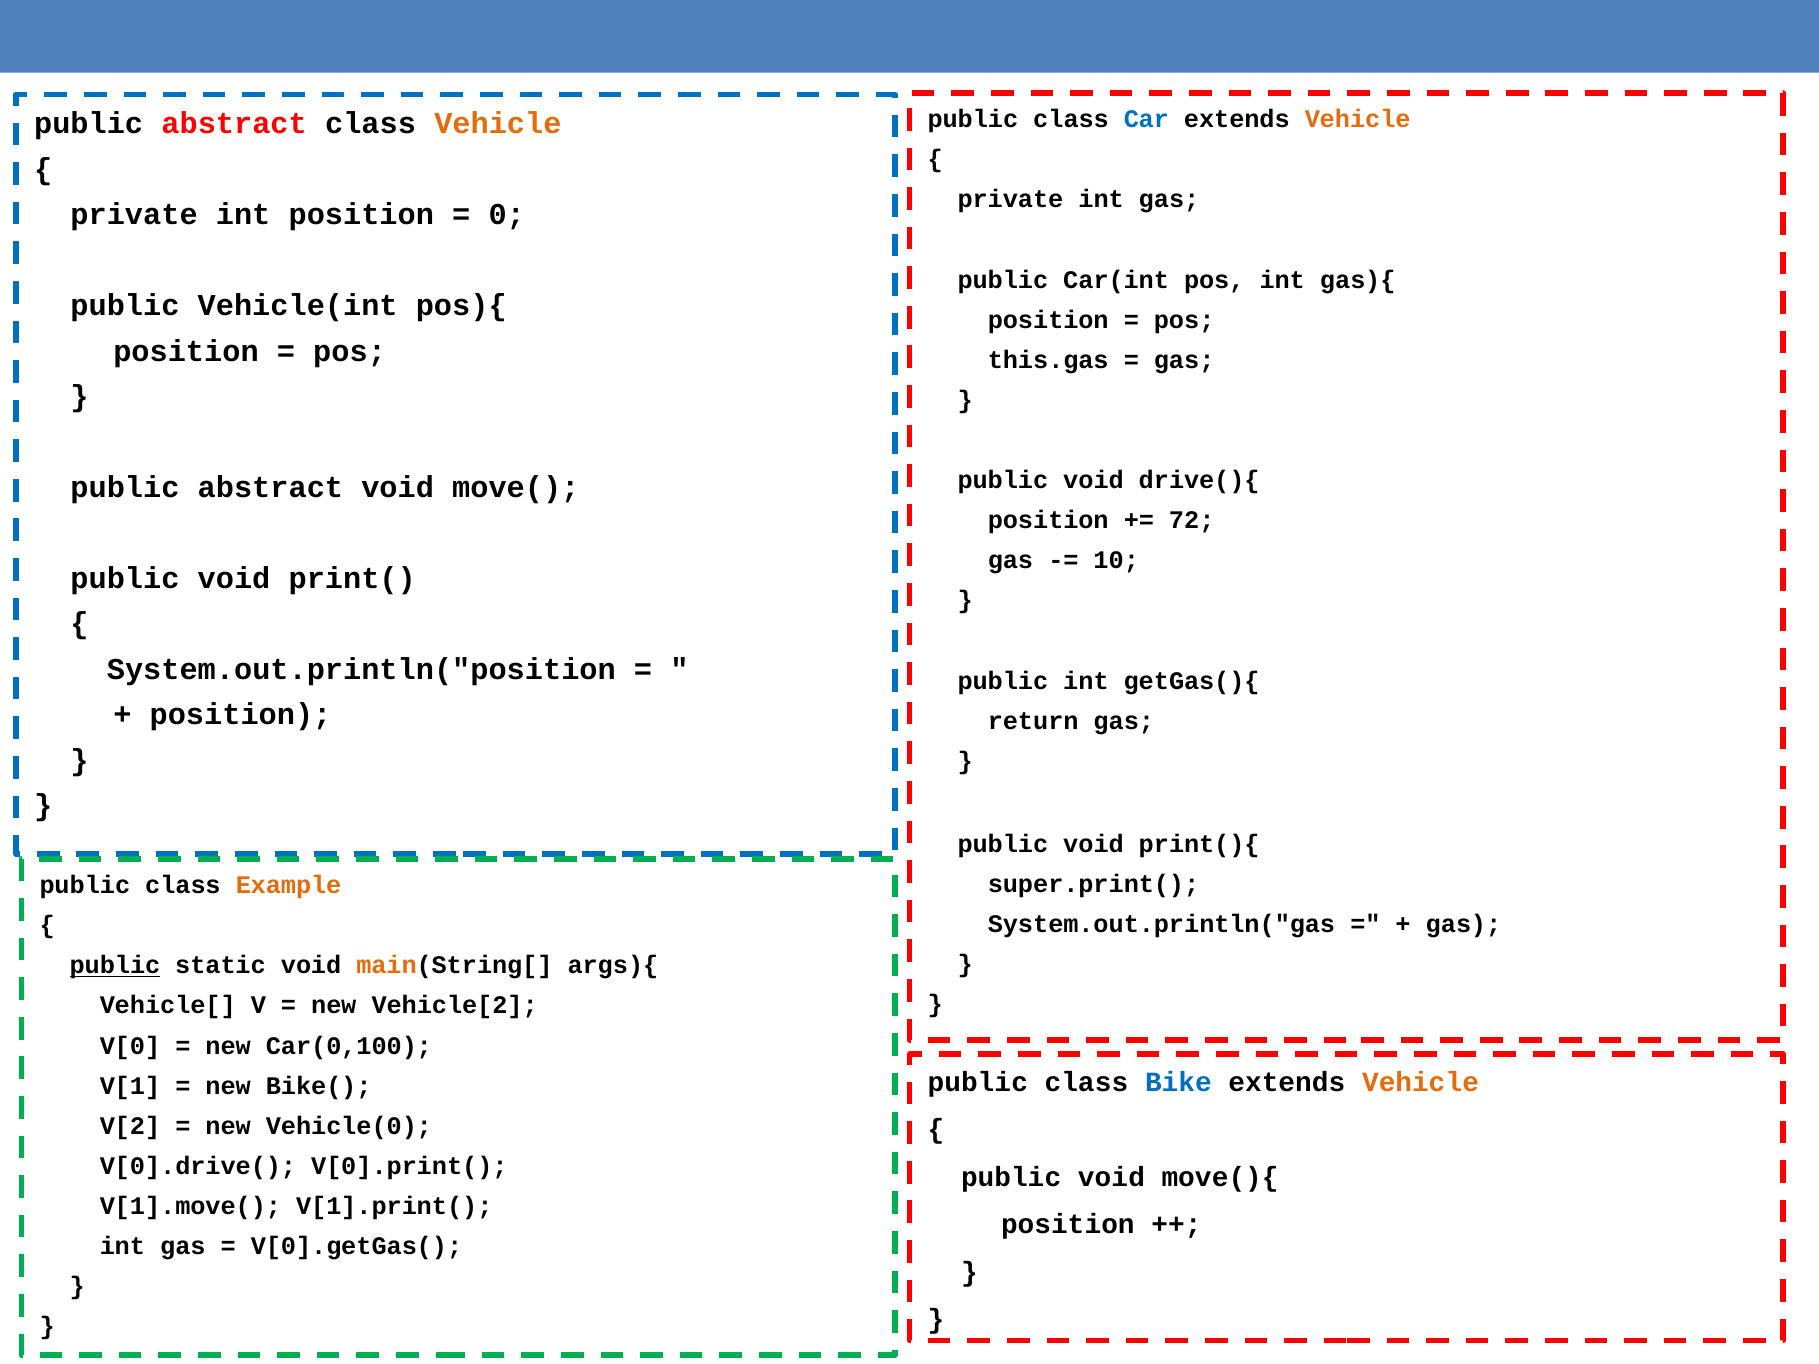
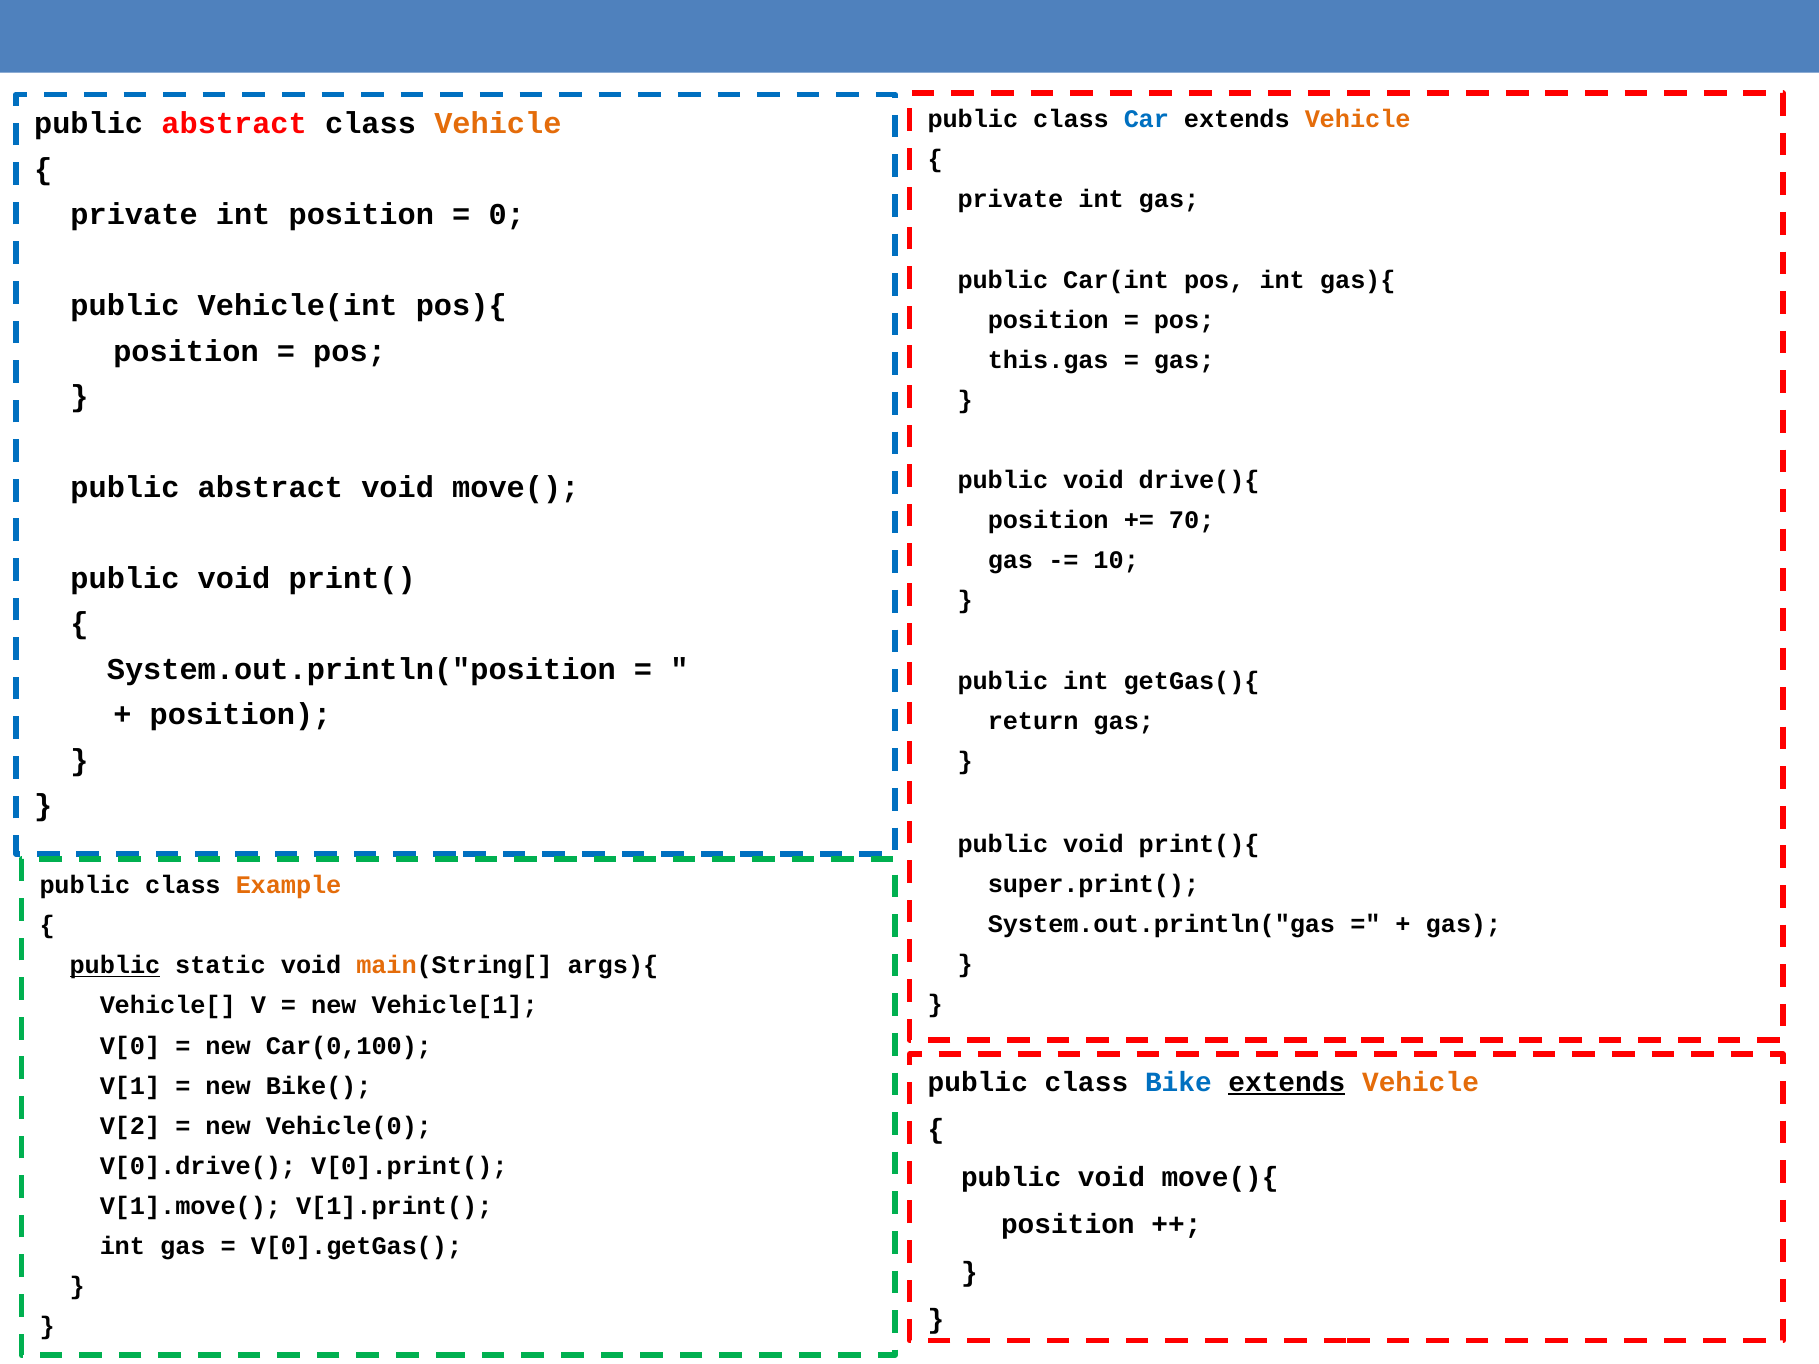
72: 72 -> 70
Vehicle[2: Vehicle[2 -> Vehicle[1
extends at (1287, 1082) underline: none -> present
